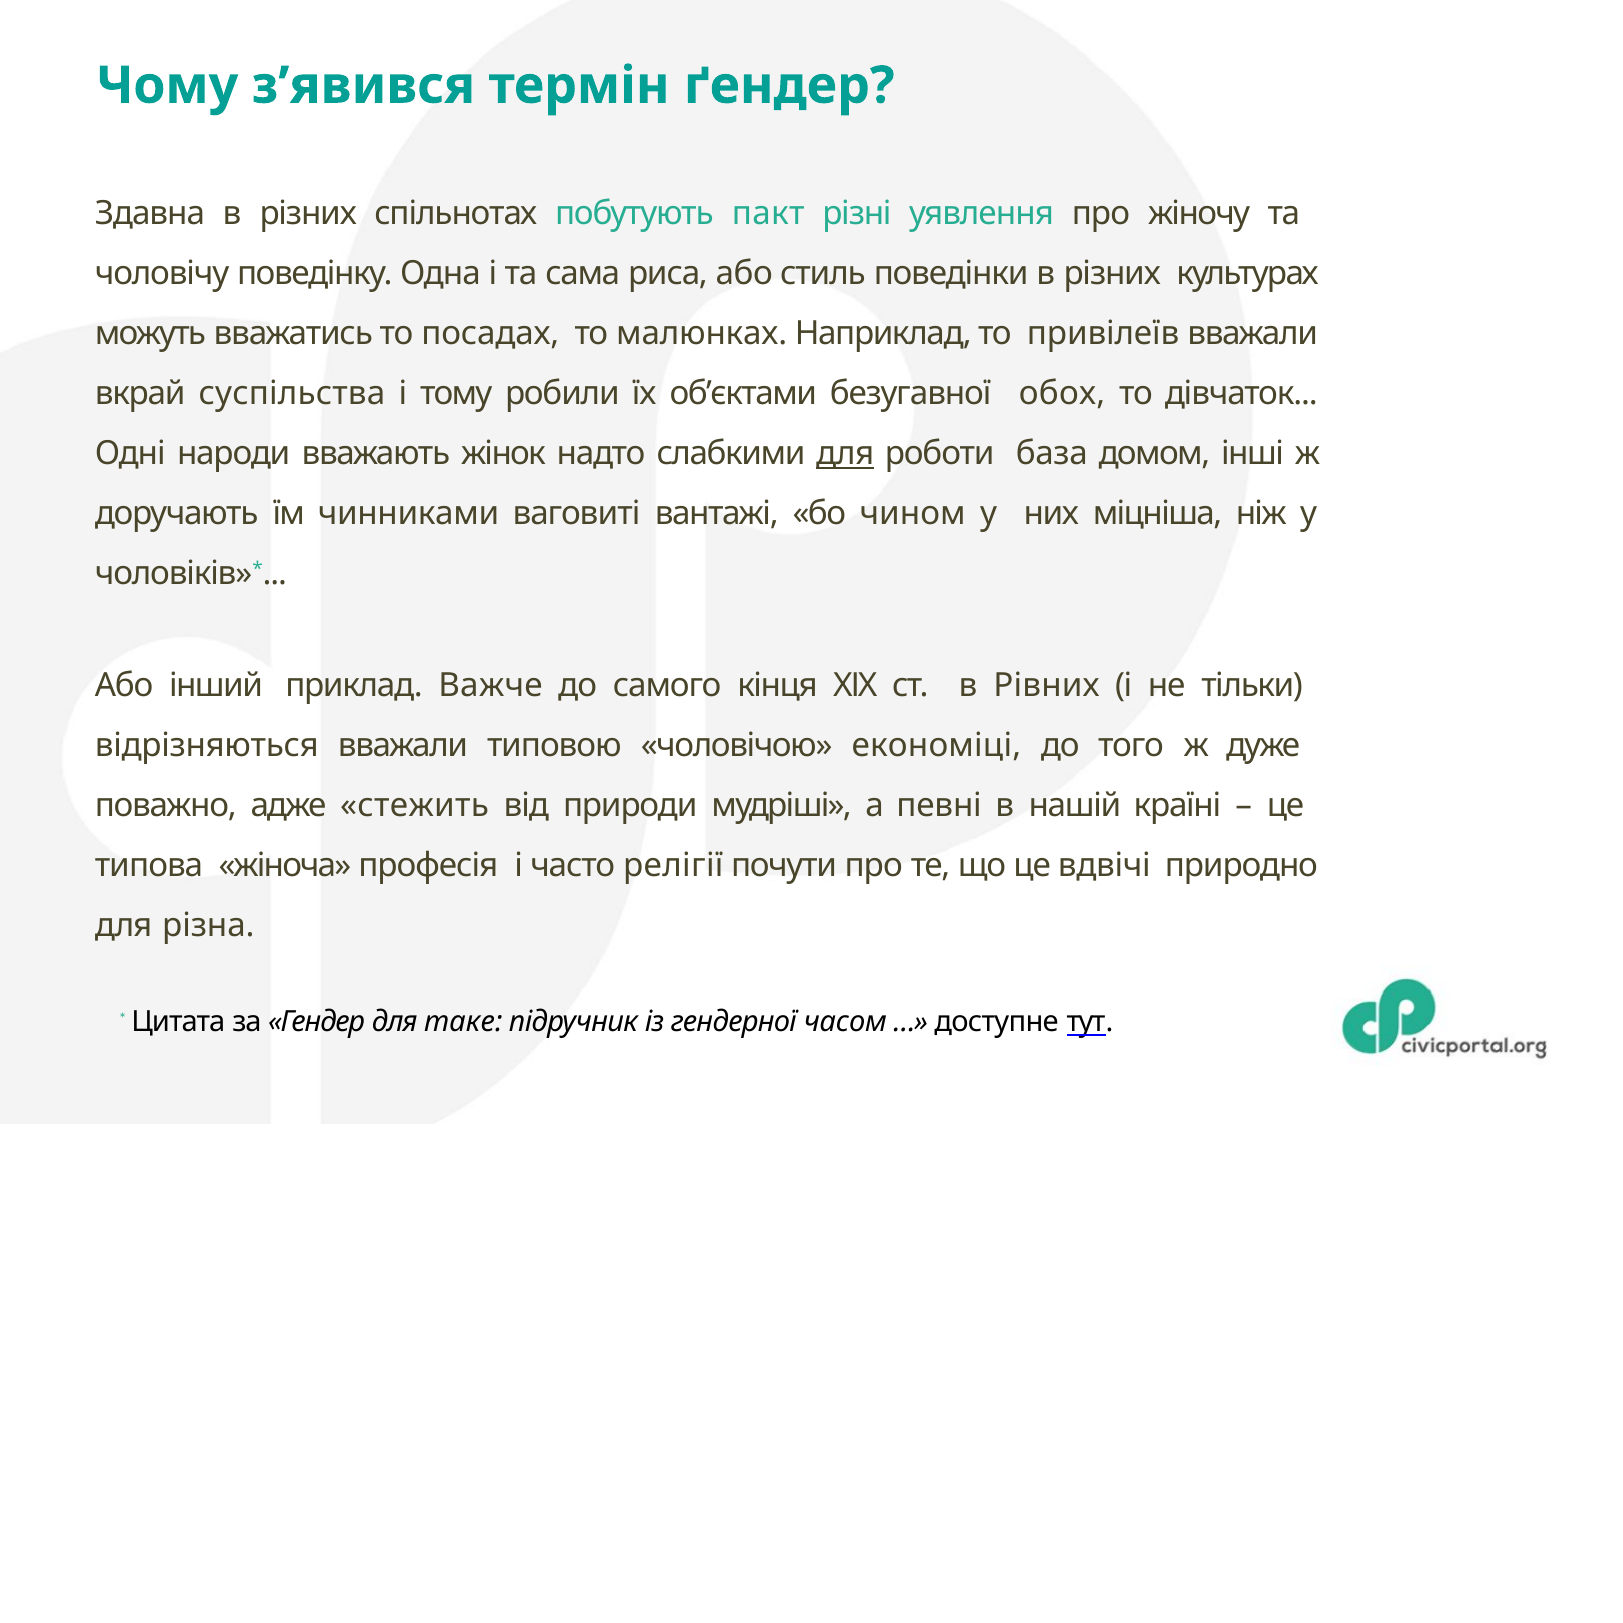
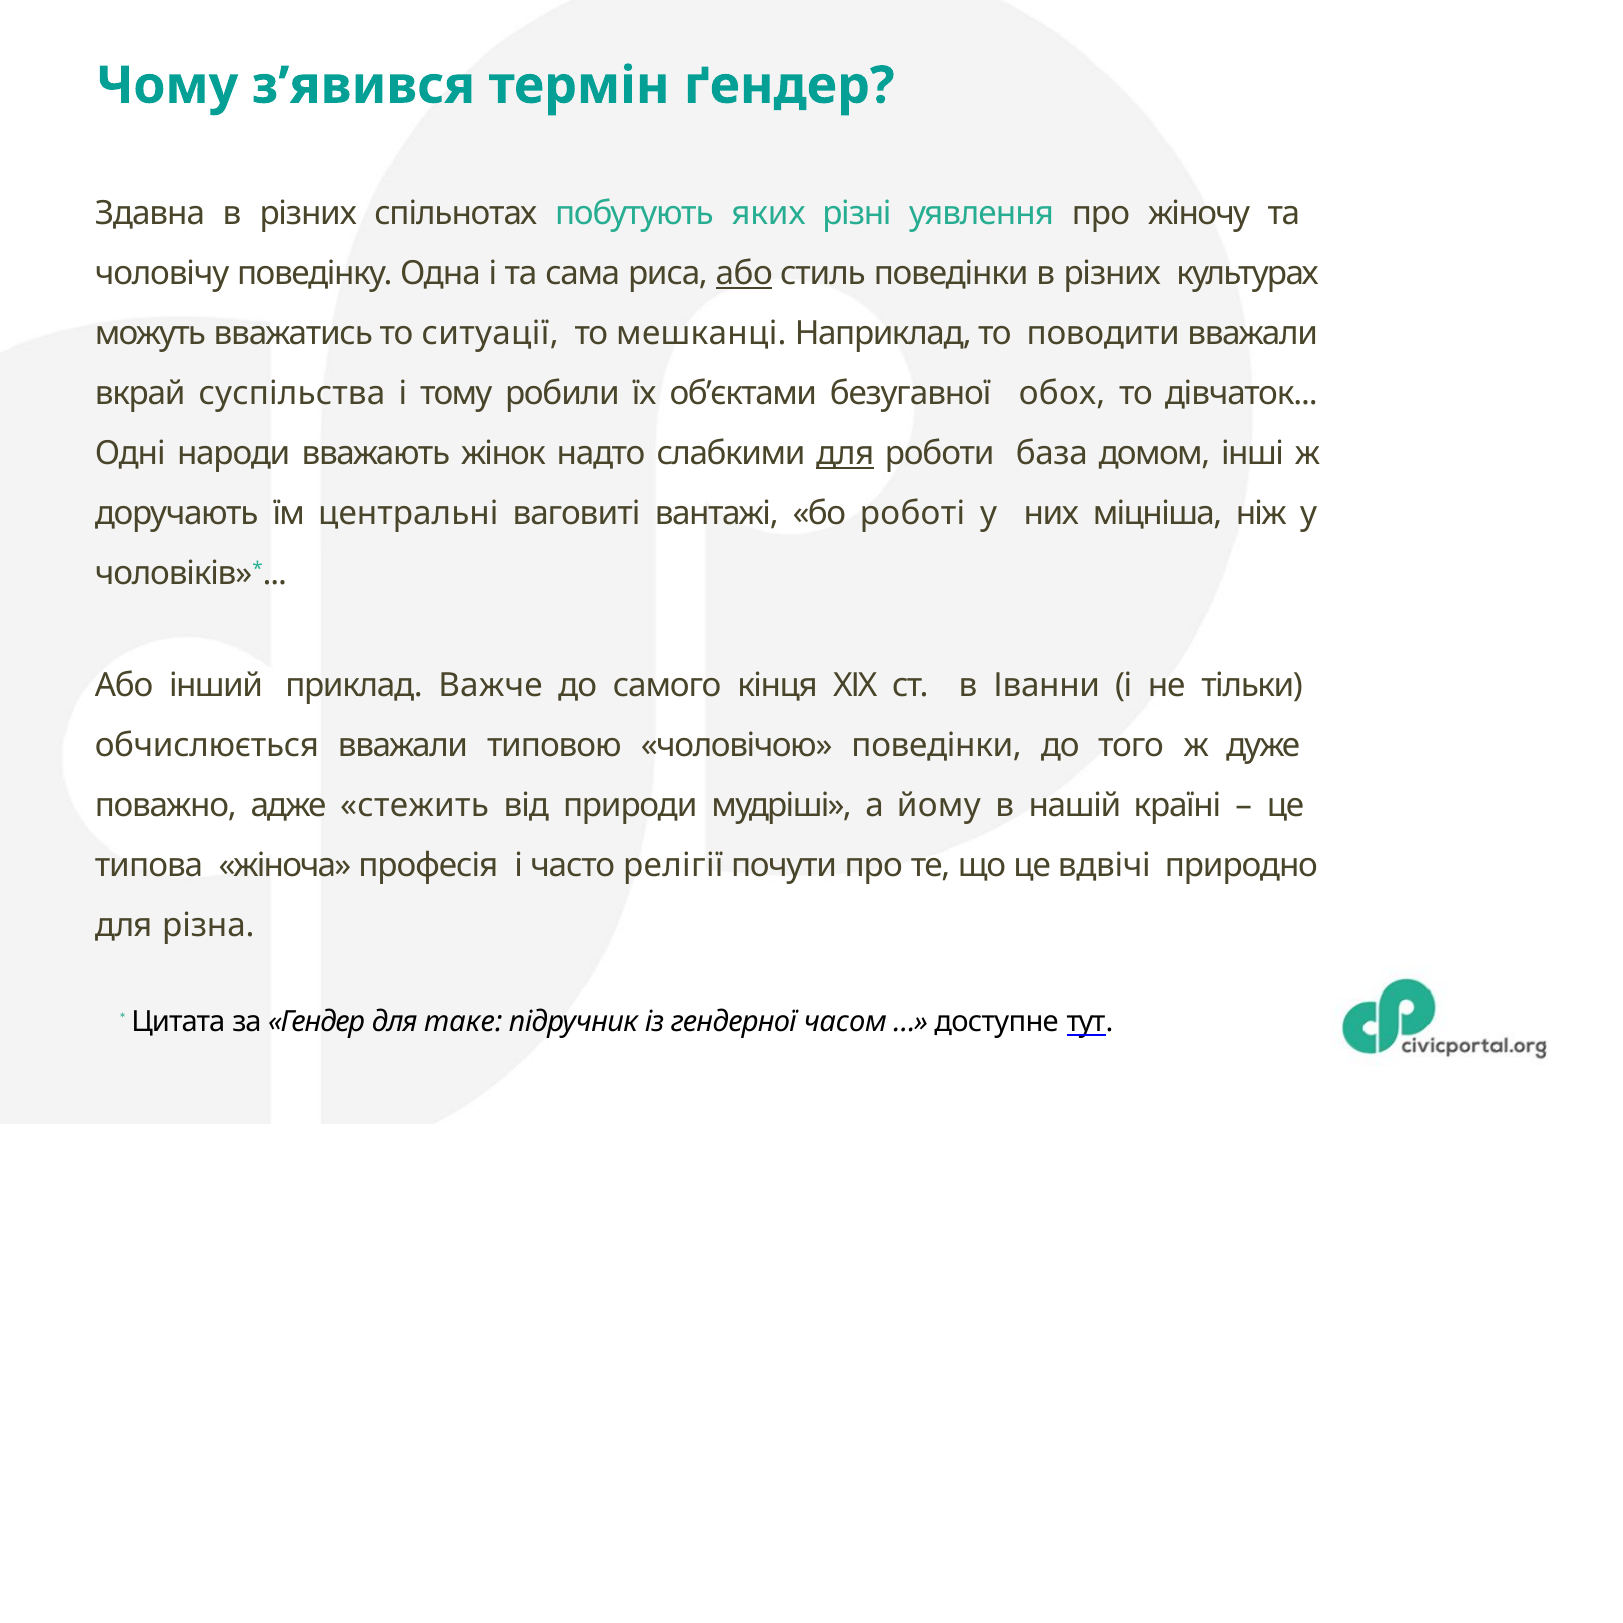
пакт: пакт -> яких
або at (744, 274) underline: none -> present
посадах: посадах -> ситуації
малюнках: малюнках -> мешканці
привілеїв: привілеїв -> поводити
чинниками: чинниками -> центральні
чином: чином -> роботі
Рівних: Рівних -> Іванни
відрізняються: відрізняються -> обчислюється
чоловічою економіці: економіці -> поведінки
певні: певні -> йому
